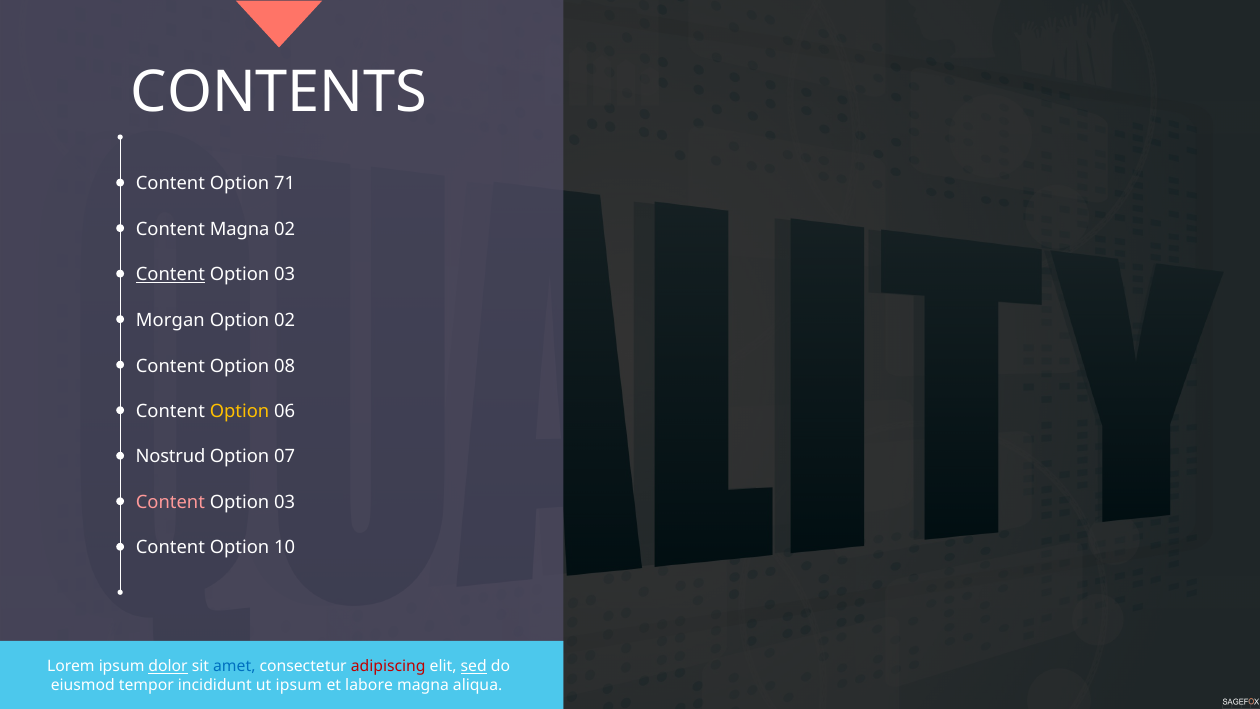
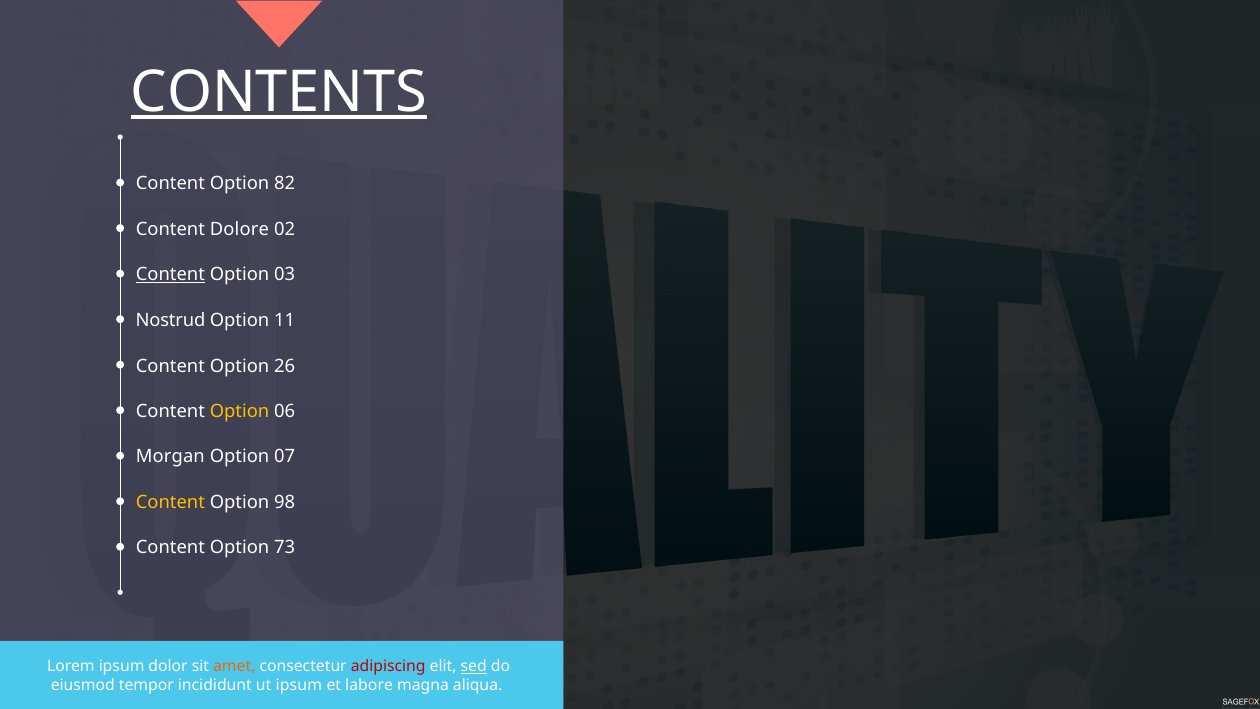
CONTENTS underline: none -> present
71: 71 -> 82
Content Magna: Magna -> Dolore
Morgan: Morgan -> Nostrud
Option 02: 02 -> 11
08: 08 -> 26
Nostrud: Nostrud -> Morgan
Content at (170, 502) colour: pink -> yellow
03 at (285, 502): 03 -> 98
10: 10 -> 73
dolor underline: present -> none
amet colour: blue -> orange
